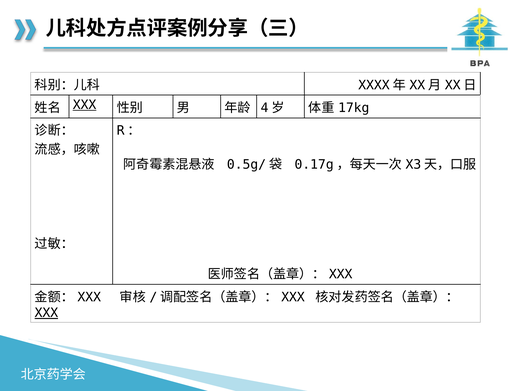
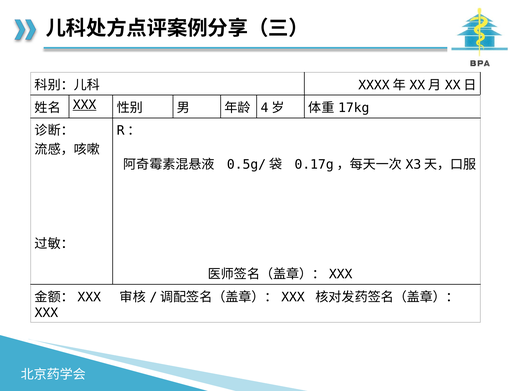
XXX at (46, 313) underline: present -> none
